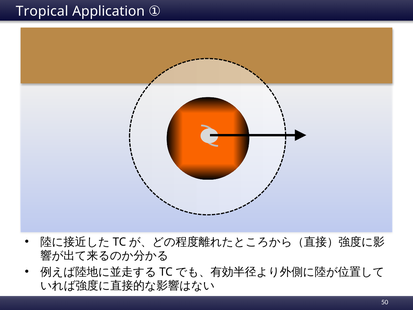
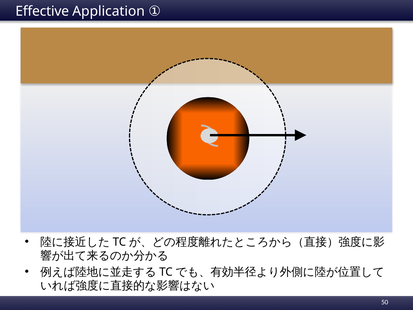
Tropical: Tropical -> Effective
